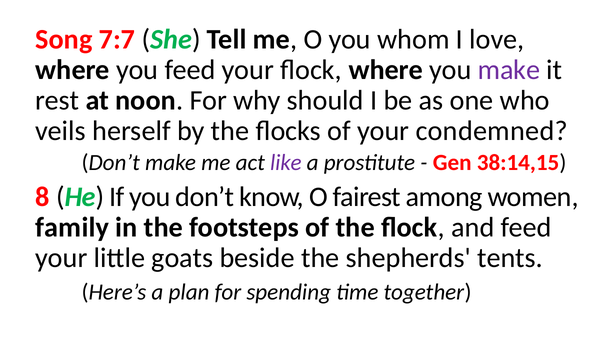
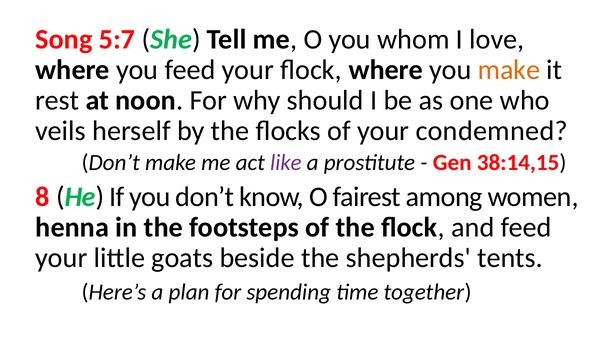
7:7: 7:7 -> 5:7
make at (509, 70) colour: purple -> orange
family: family -> henna
